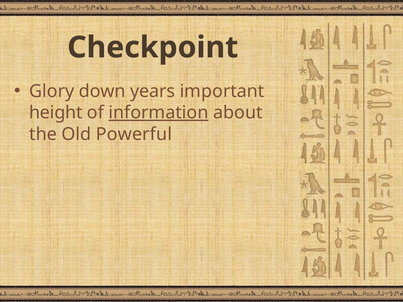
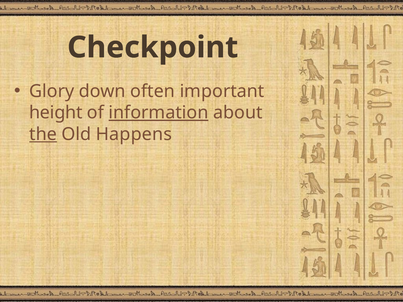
years: years -> often
the underline: none -> present
Powerful: Powerful -> Happens
